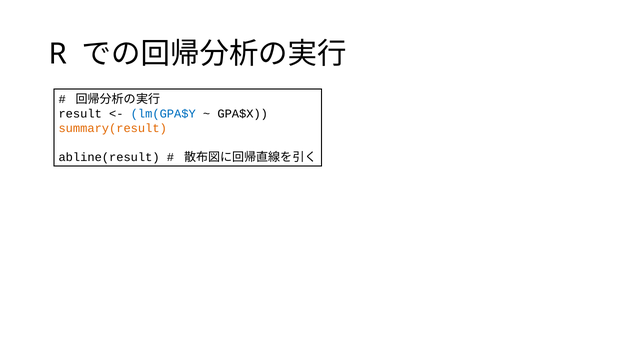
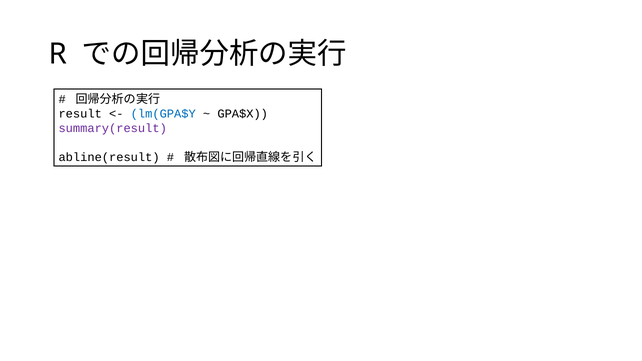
summary(result colour: orange -> purple
